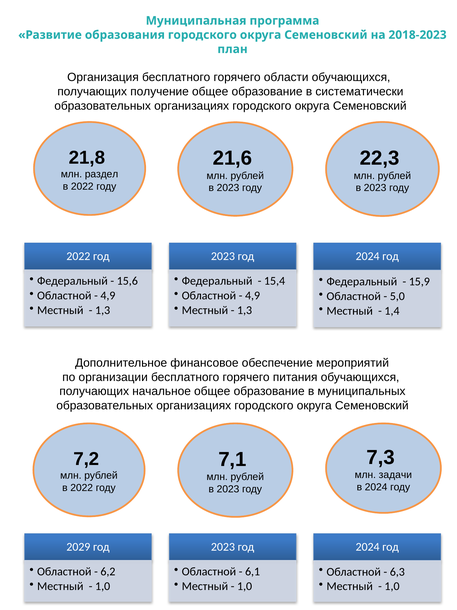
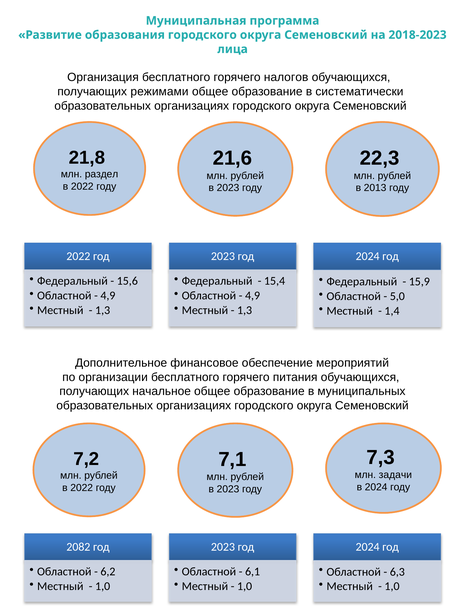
план: план -> лица
области: области -> налогов
получение: получение -> режимами
2023 at (375, 188): 2023 -> 2013
2029: 2029 -> 2082
